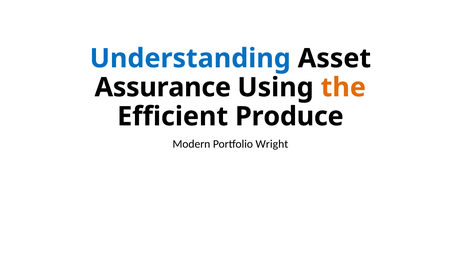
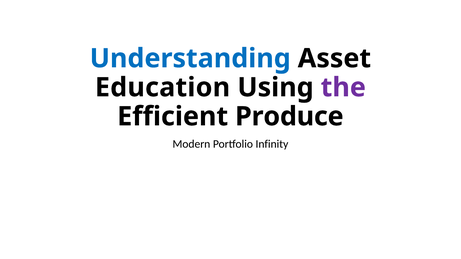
Assurance: Assurance -> Education
the colour: orange -> purple
Wright: Wright -> Infinity
